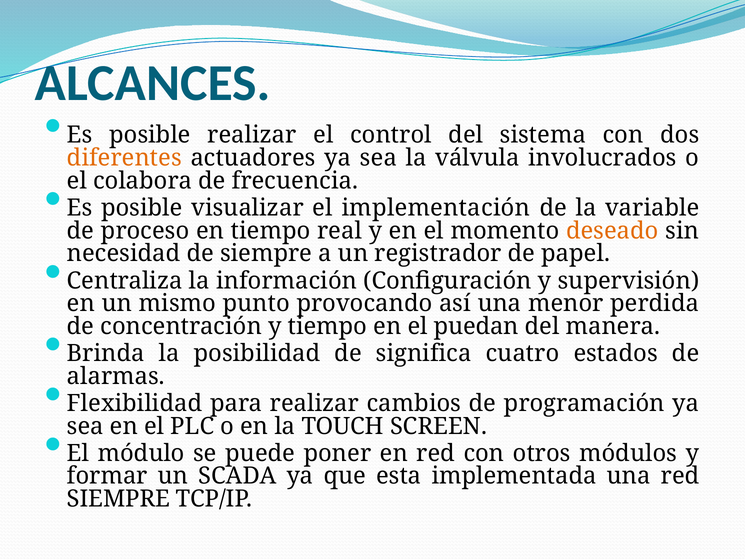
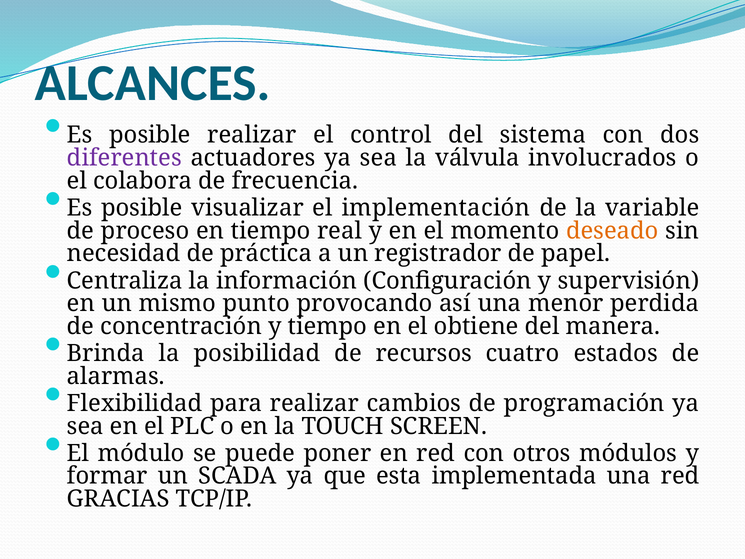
diferentes colour: orange -> purple
de siempre: siempre -> práctica
puedan: puedan -> obtiene
significa: significa -> recursos
SIEMPRE at (118, 499): SIEMPRE -> GRACIAS
